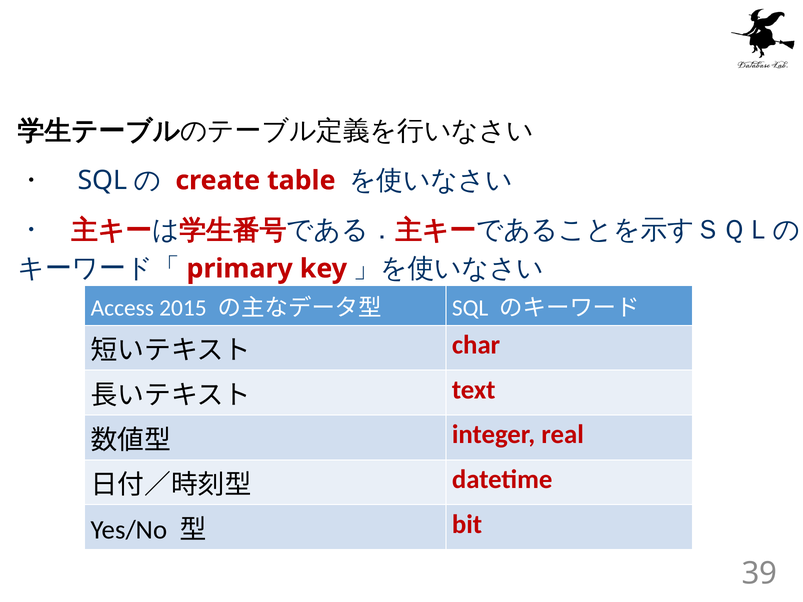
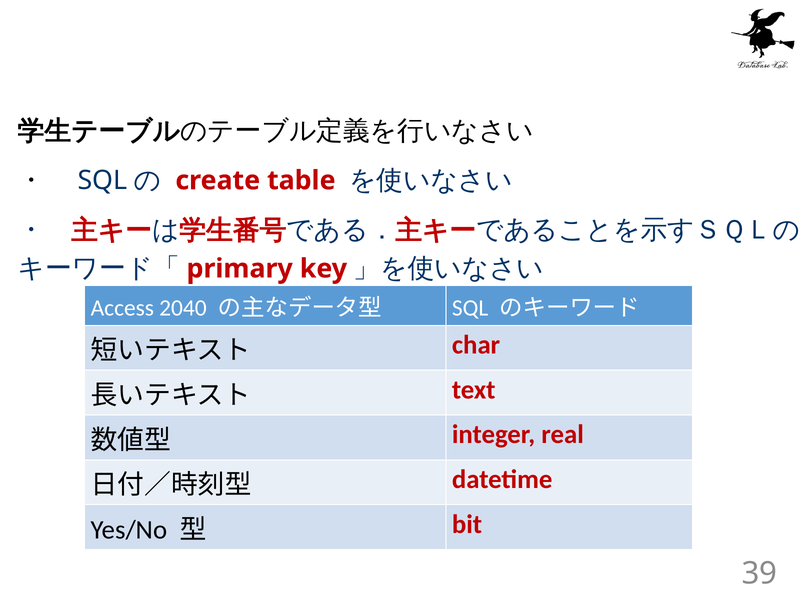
2015: 2015 -> 2040
